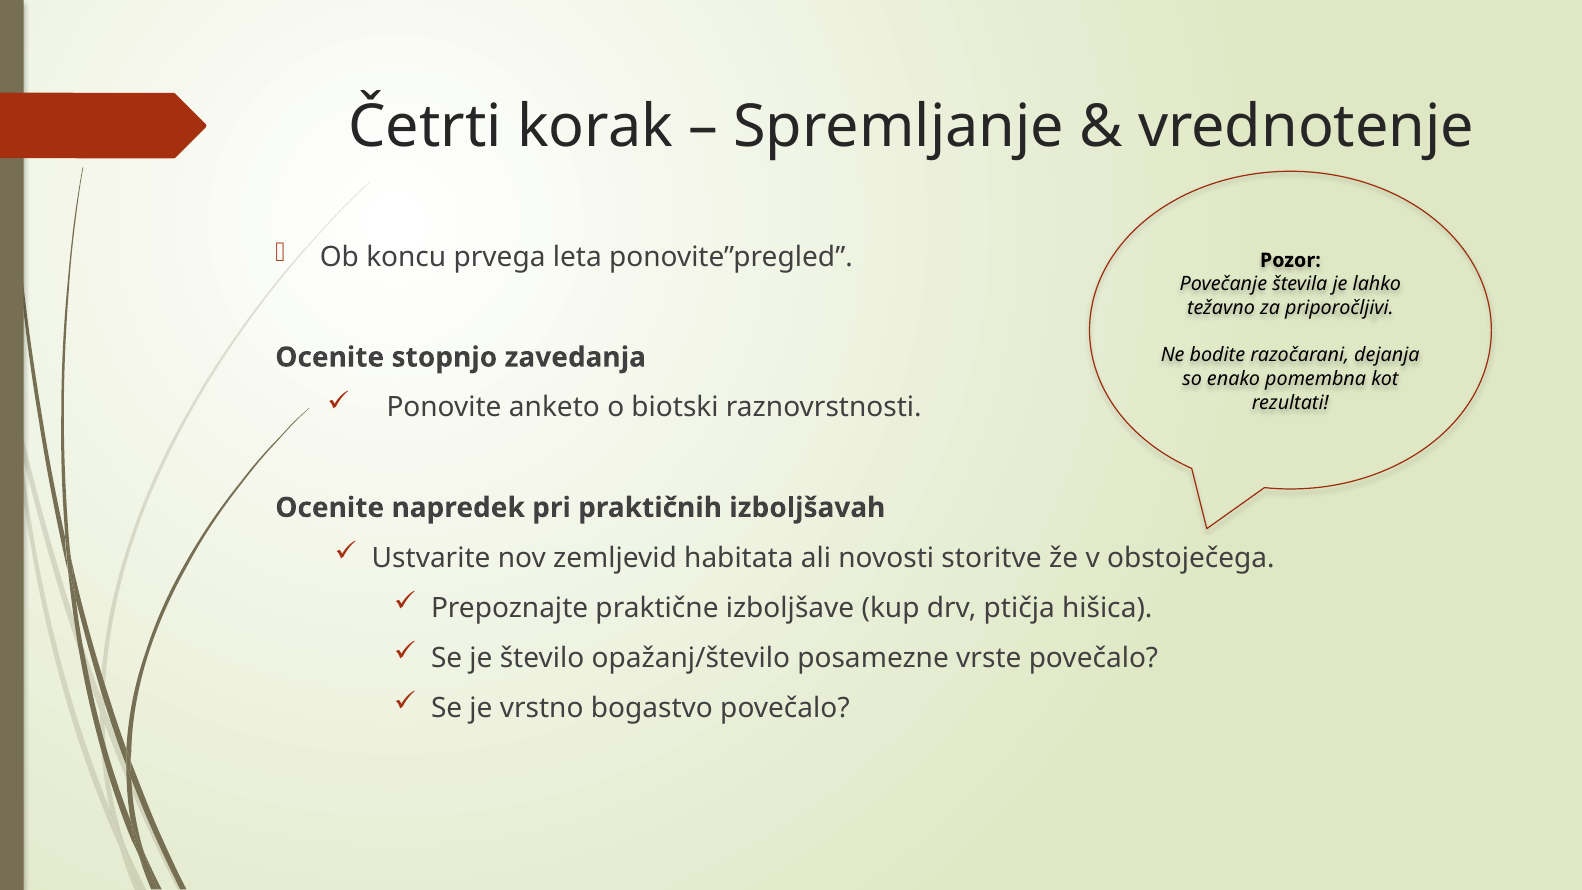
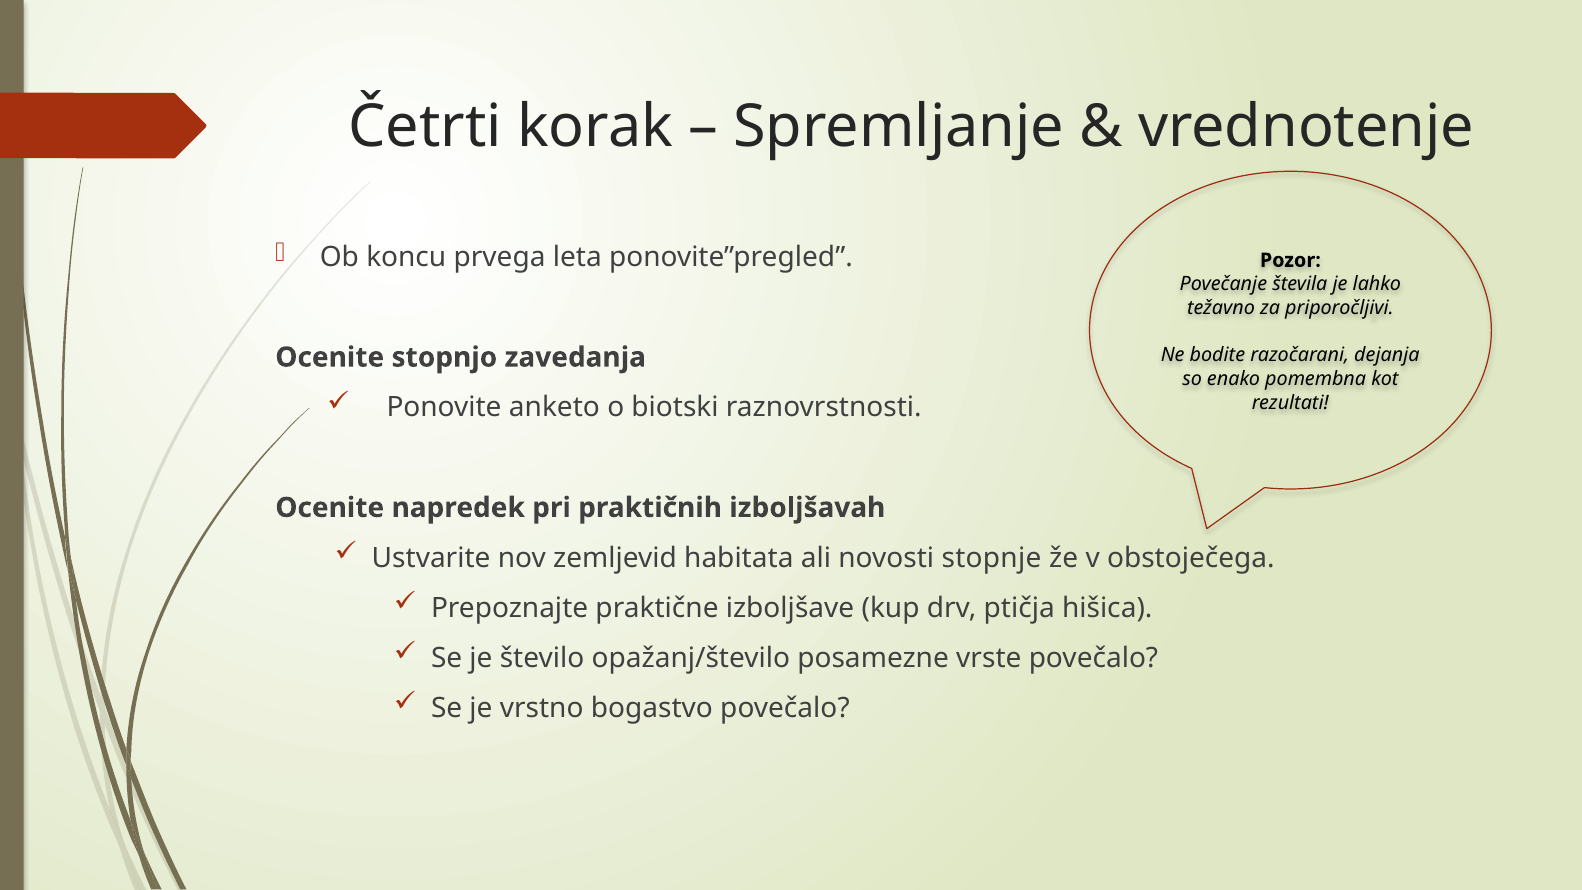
storitve: storitve -> stopnje
